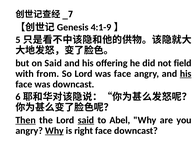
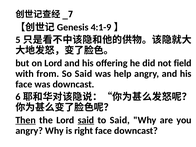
on Said: Said -> Lord
So Lord: Lord -> Said
was face: face -> help
his at (186, 74) underline: present -> none
to Abel: Abel -> Said
Why at (54, 131) underline: present -> none
